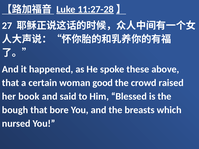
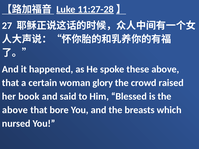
good: good -> glory
bough at (15, 110): bough -> above
